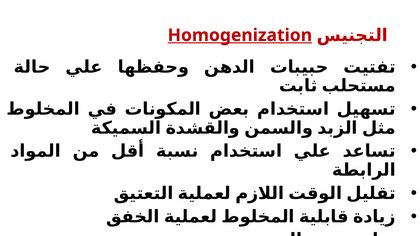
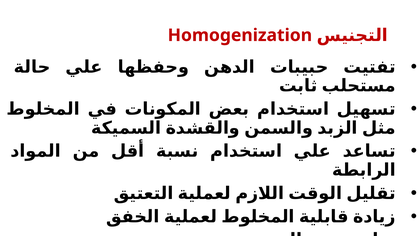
Homogenization underline: present -> none
